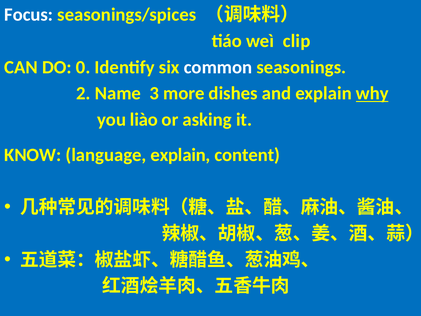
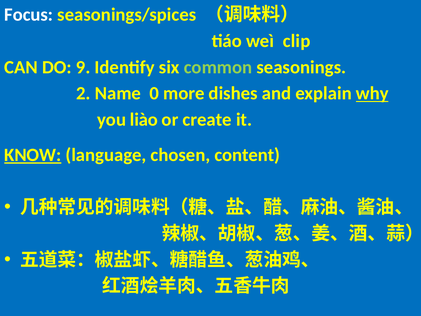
0: 0 -> 9
common colour: white -> light green
3: 3 -> 0
asking: asking -> create
KNOW underline: none -> present
language explain: explain -> chosen
